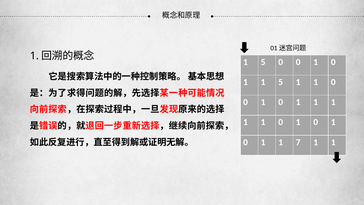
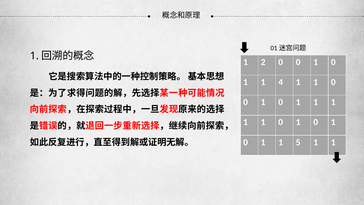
5 at (263, 62): 5 -> 2
1 1 5: 5 -> 4
7: 7 -> 5
